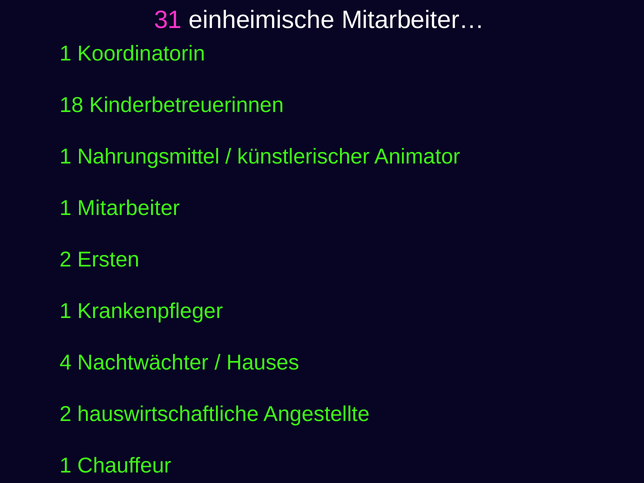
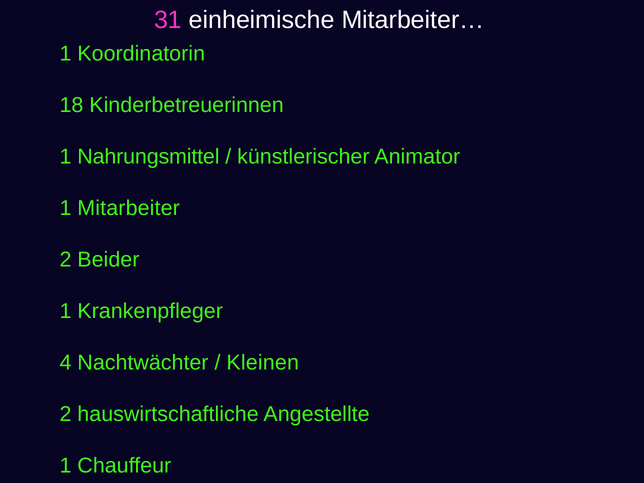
Ersten: Ersten -> Beider
Hauses: Hauses -> Kleinen
